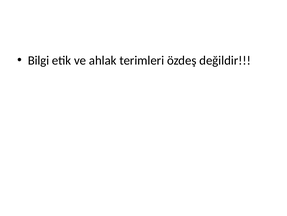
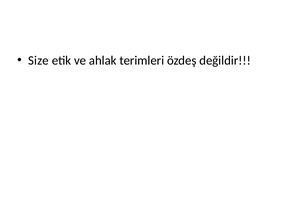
Bilgi: Bilgi -> Size
